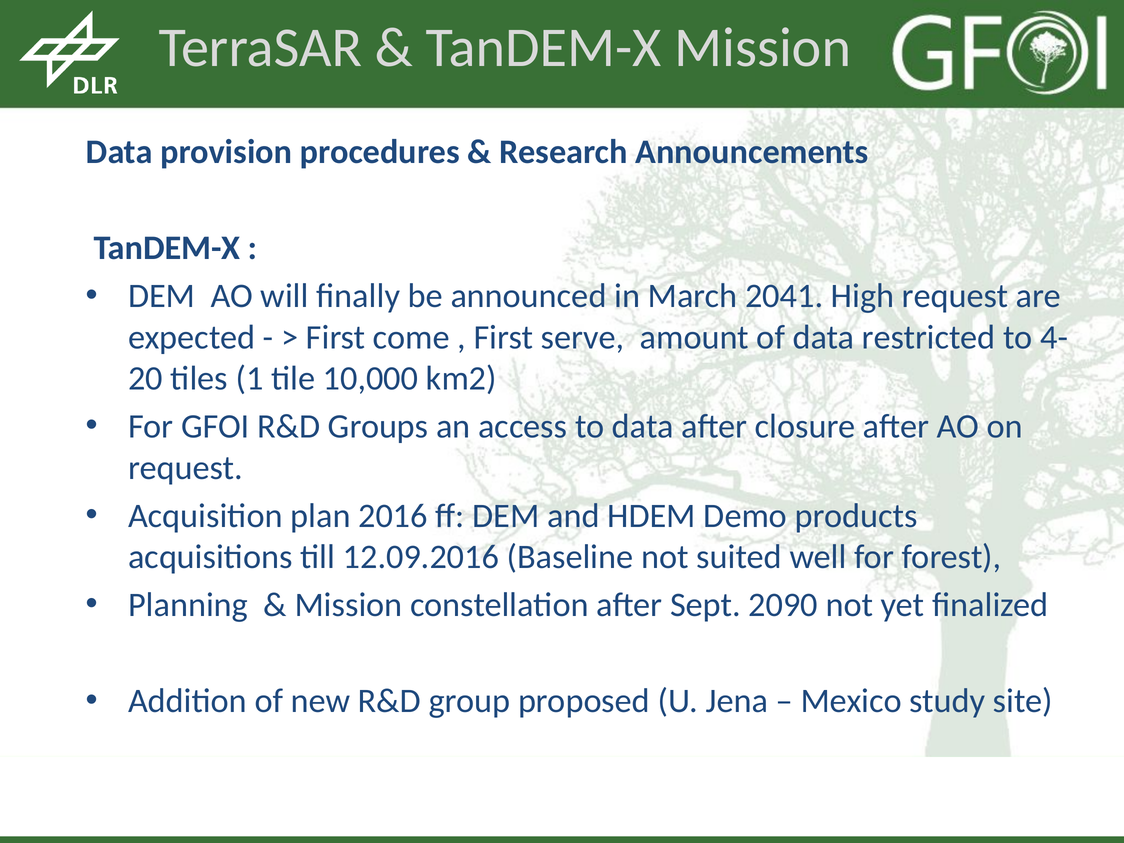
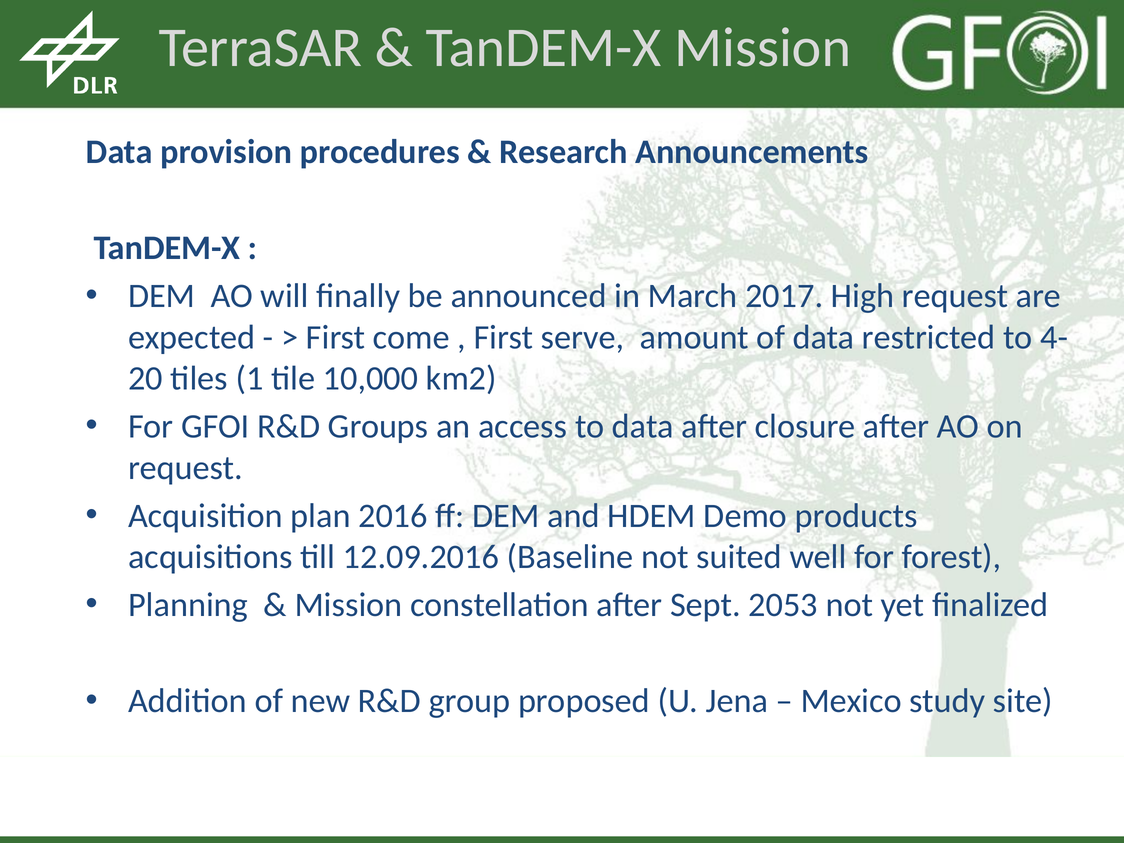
2041: 2041 -> 2017
2090: 2090 -> 2053
